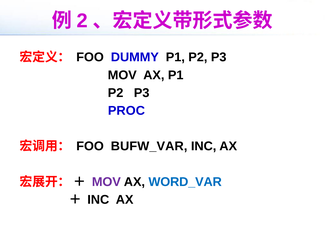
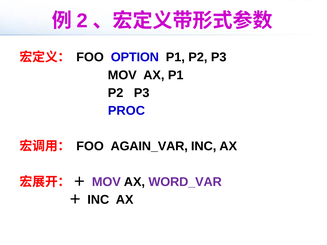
DUMMY: DUMMY -> OPTION
BUFW_VAR: BUFW_VAR -> AGAIN_VAR
WORD_VAR colour: blue -> purple
